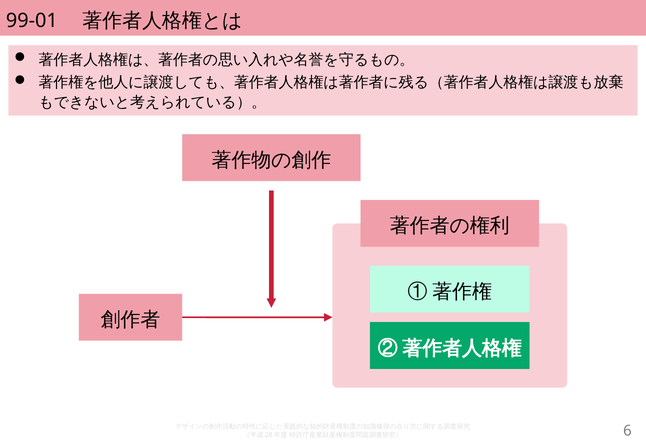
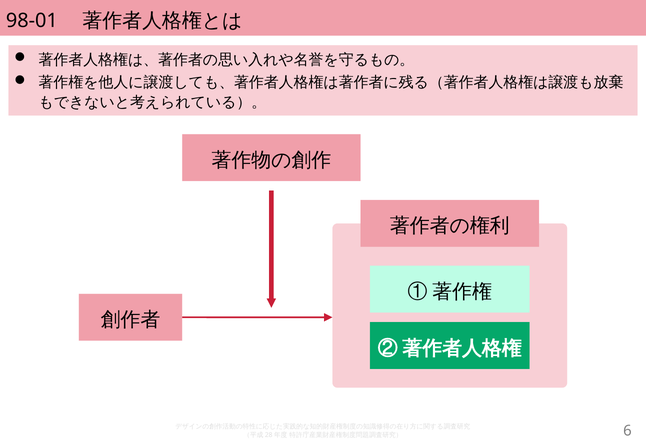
99-01: 99-01 -> 98-01
